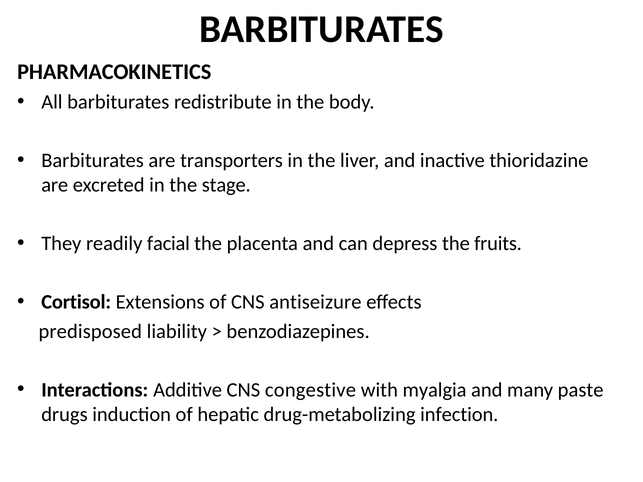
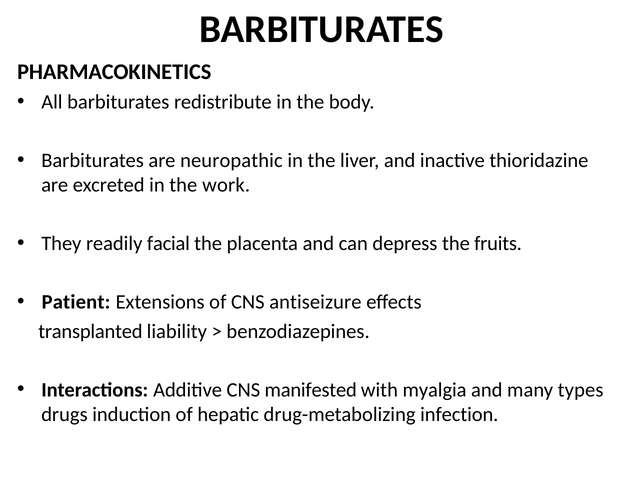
transporters: transporters -> neuropathic
stage: stage -> work
Cortisol: Cortisol -> Patient
predisposed: predisposed -> transplanted
congestive: congestive -> manifested
paste: paste -> types
